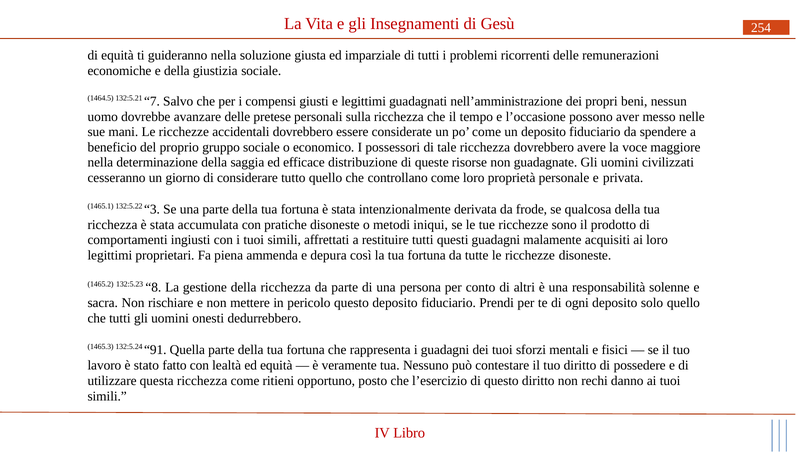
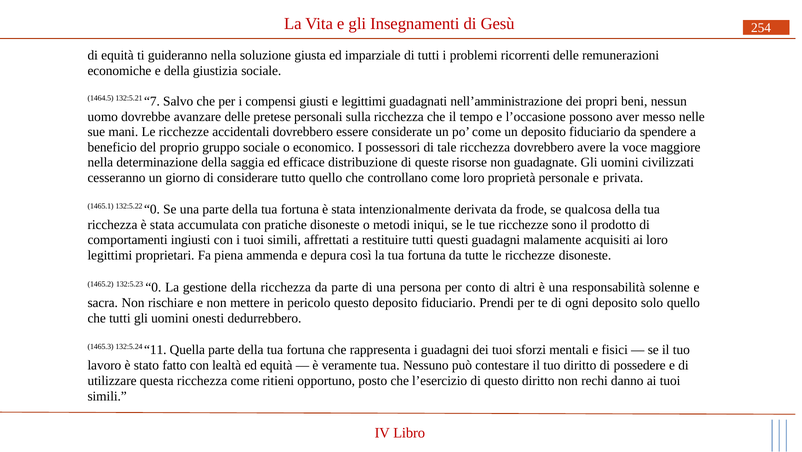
132:5.22 3: 3 -> 0
132:5.23 8: 8 -> 0
91: 91 -> 11
